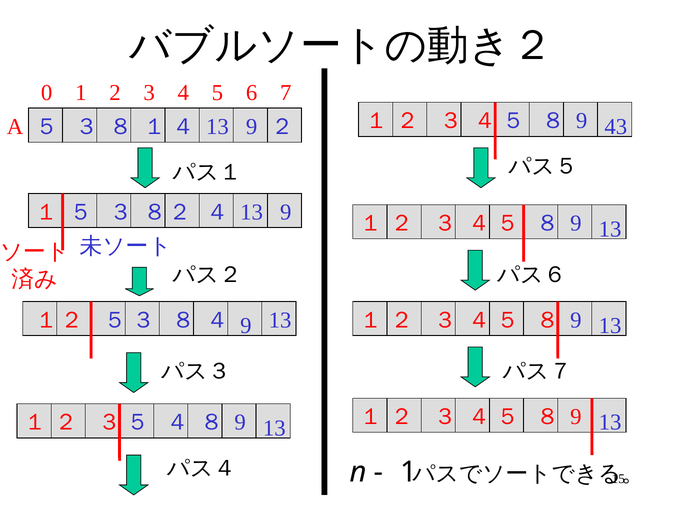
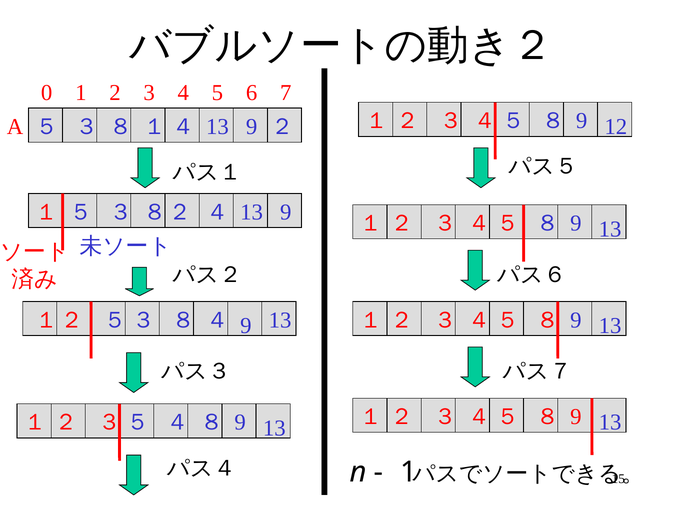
43: 43 -> 12
